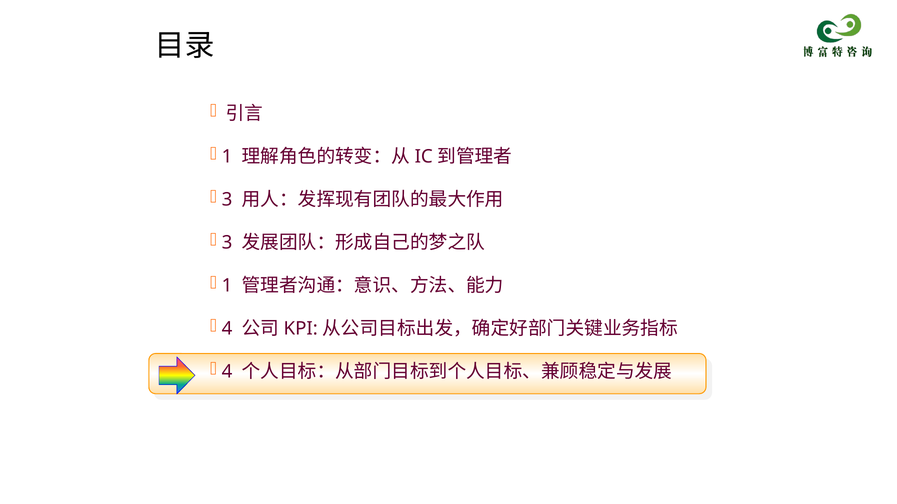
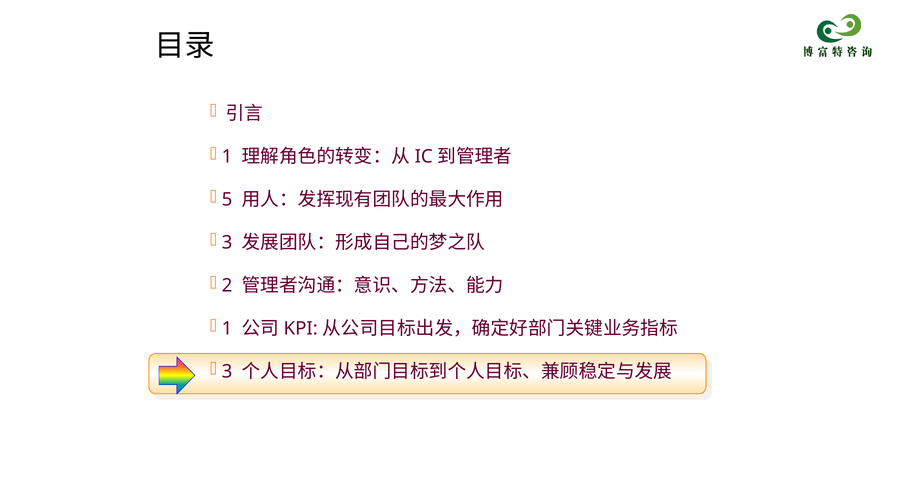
3 at (227, 200): 3 -> 5
1 at (227, 286): 1 -> 2
4 at (227, 329): 4 -> 1
4 at (227, 372): 4 -> 3
